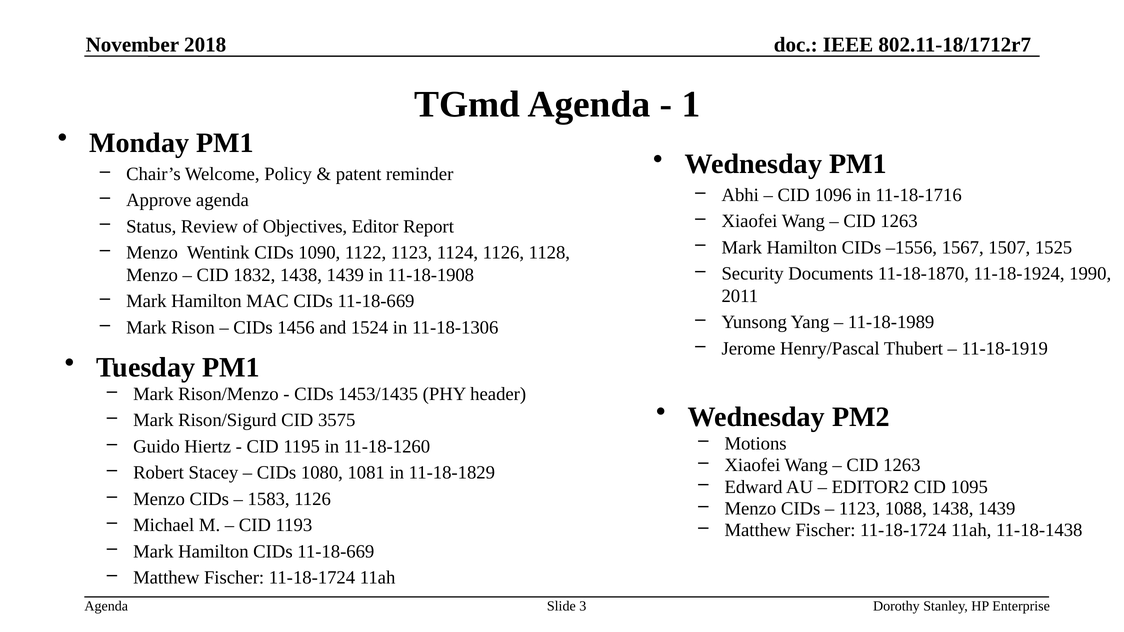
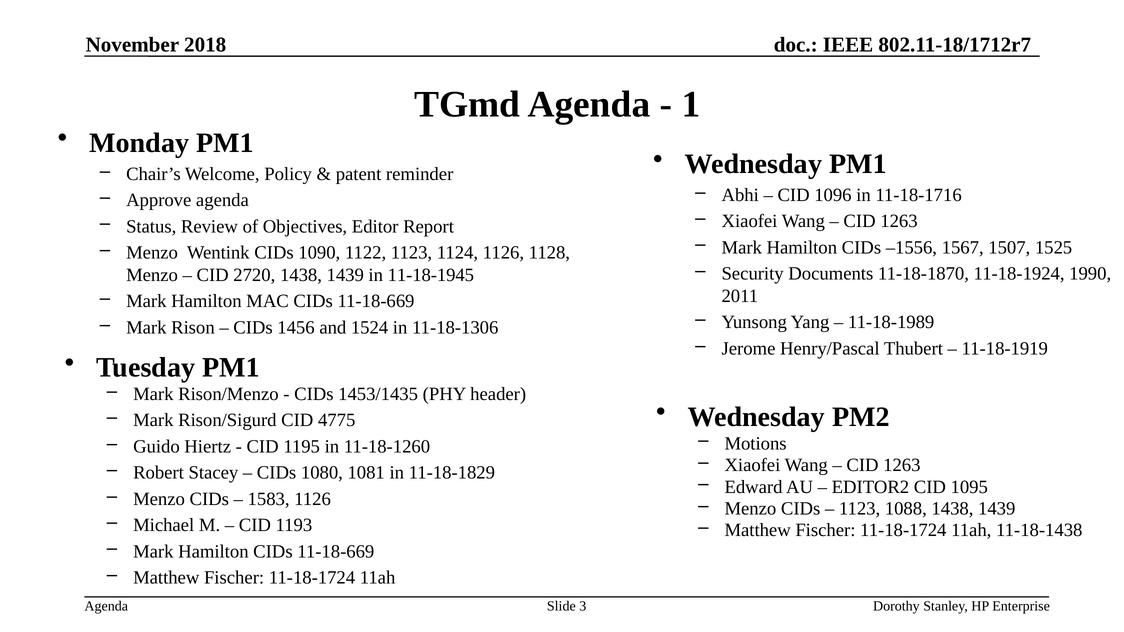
1832: 1832 -> 2720
11-18-1908: 11-18-1908 -> 11-18-1945
3575: 3575 -> 4775
